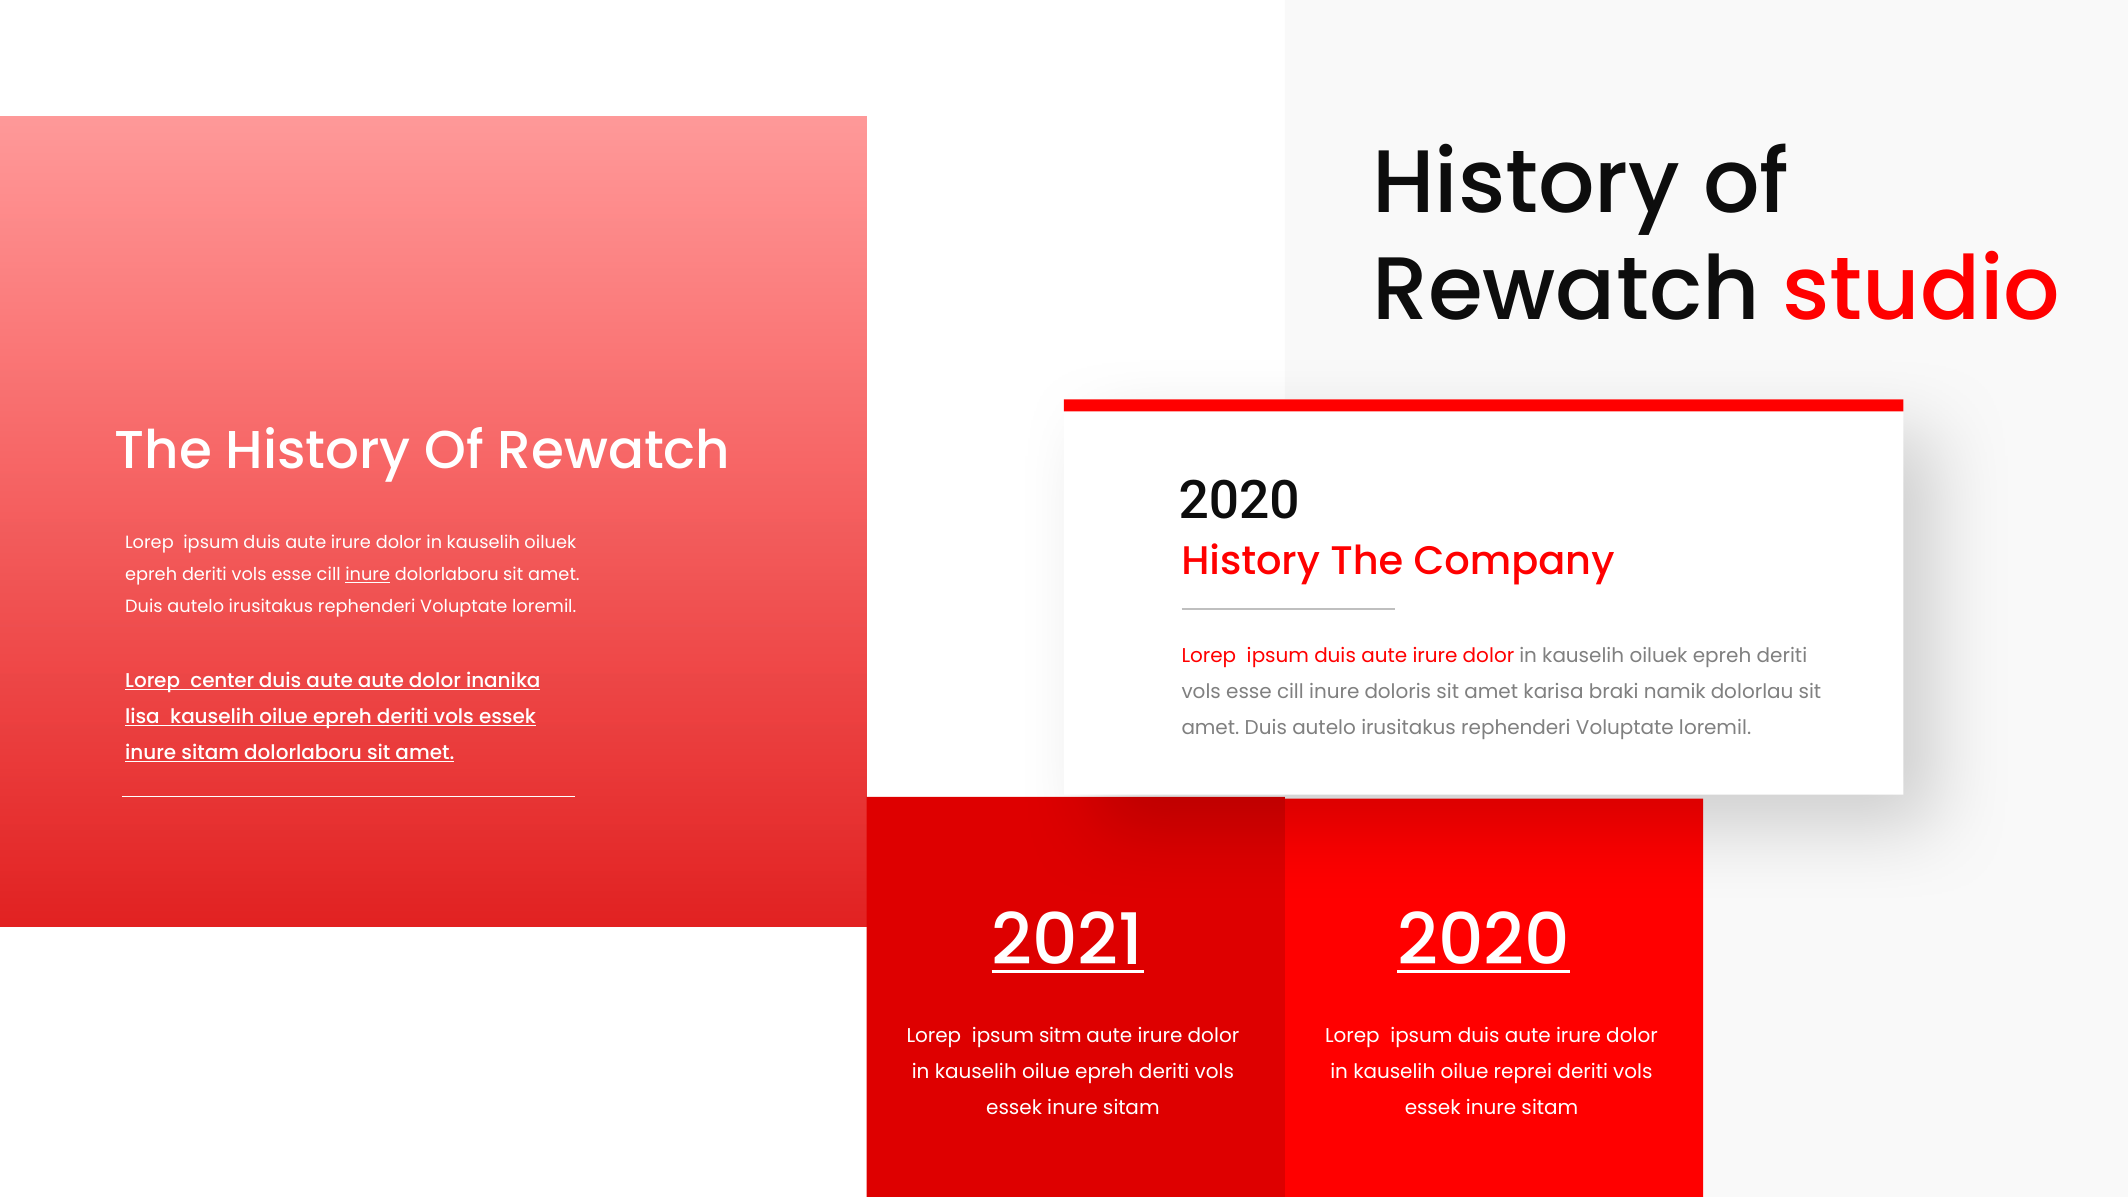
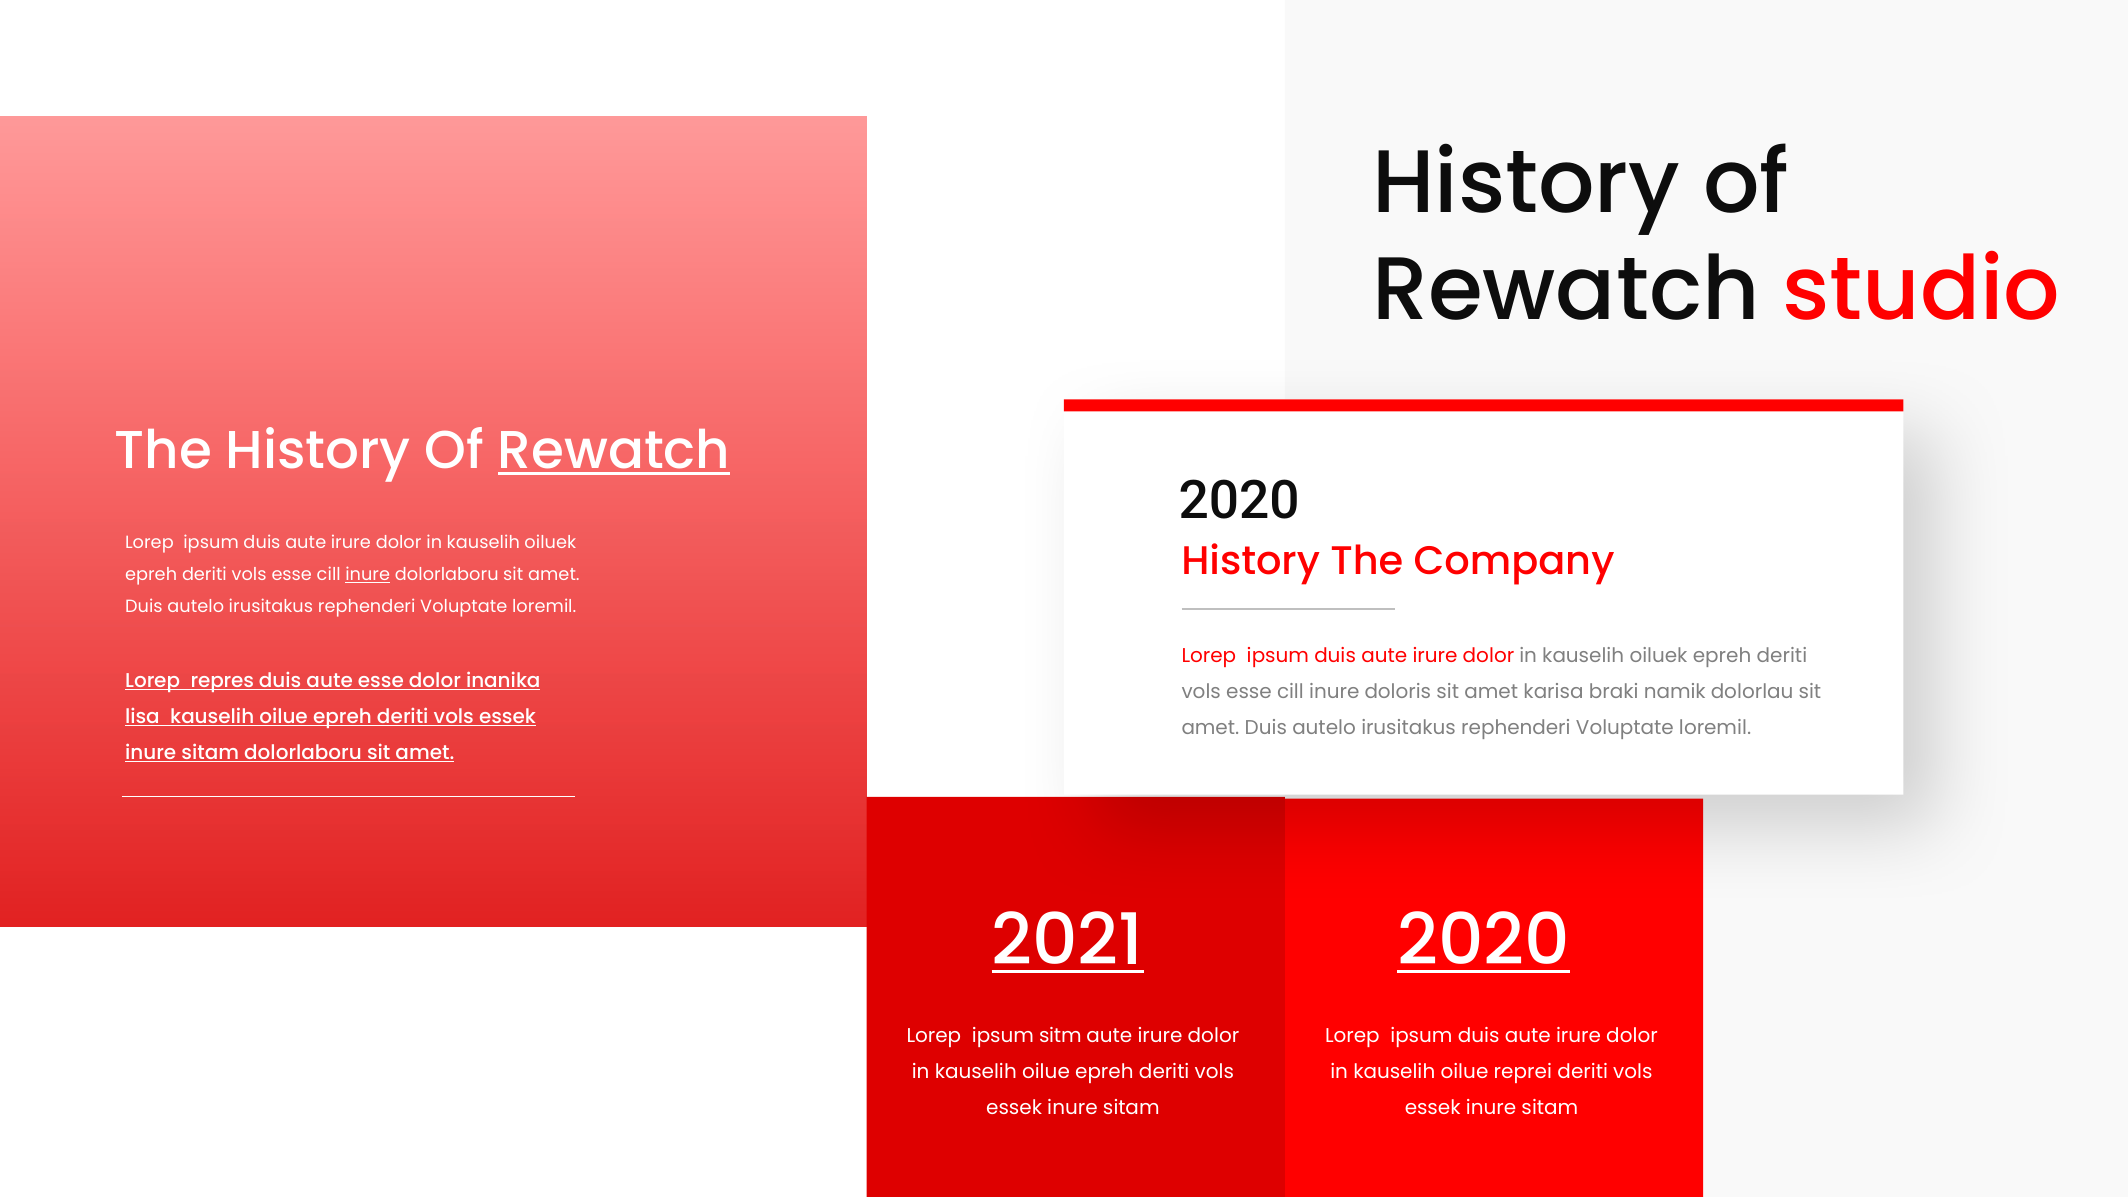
Rewatch at (614, 451) underline: none -> present
center: center -> repres
aute aute: aute -> esse
